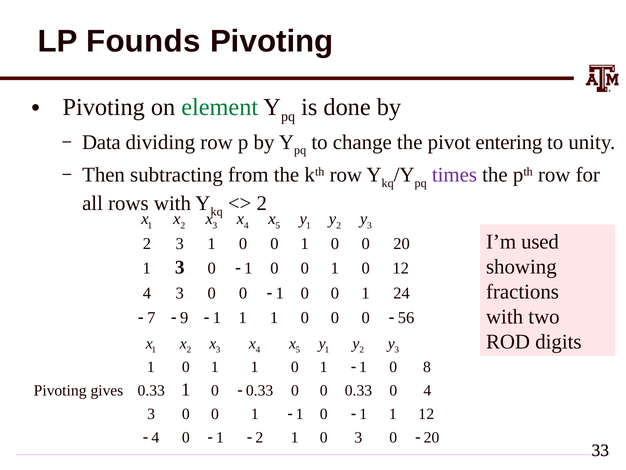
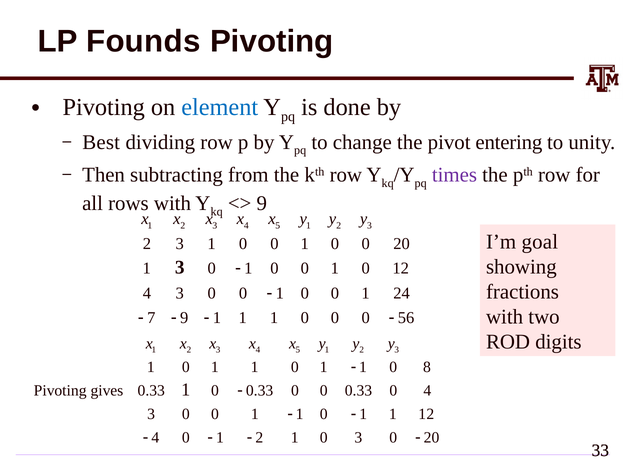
element colour: green -> blue
Data: Data -> Best
2 at (262, 203): 2 -> 9
used: used -> goal
